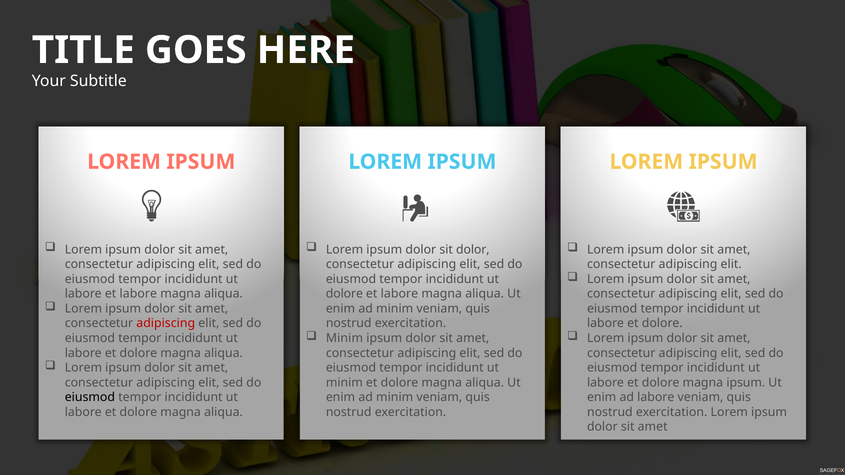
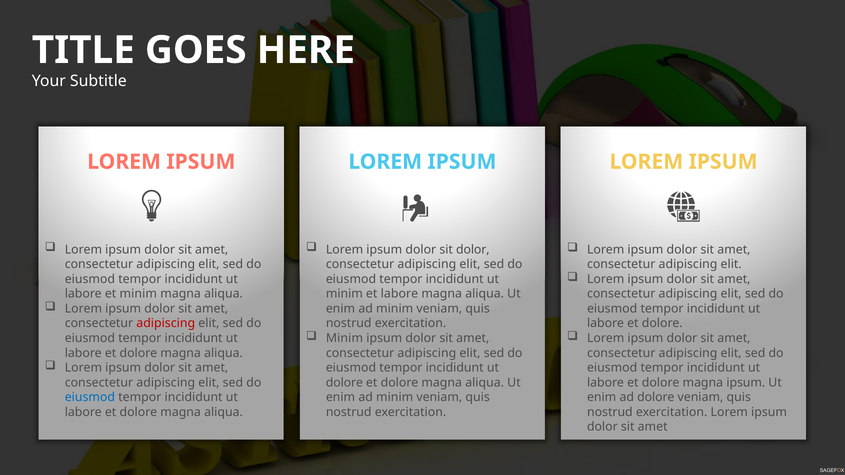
labore et labore: labore -> minim
dolore at (344, 294): dolore -> minim
minim at (344, 383): minim -> dolore
eiusmod at (90, 398) colour: black -> blue
ad labore: labore -> dolore
